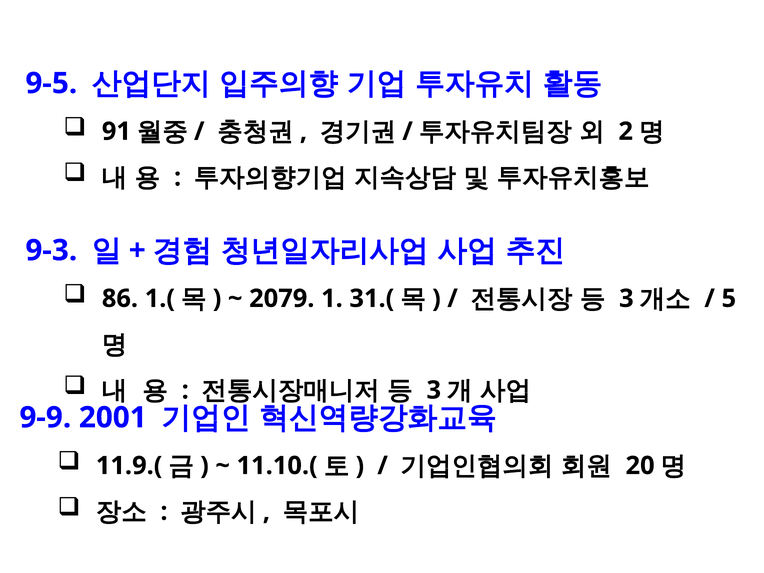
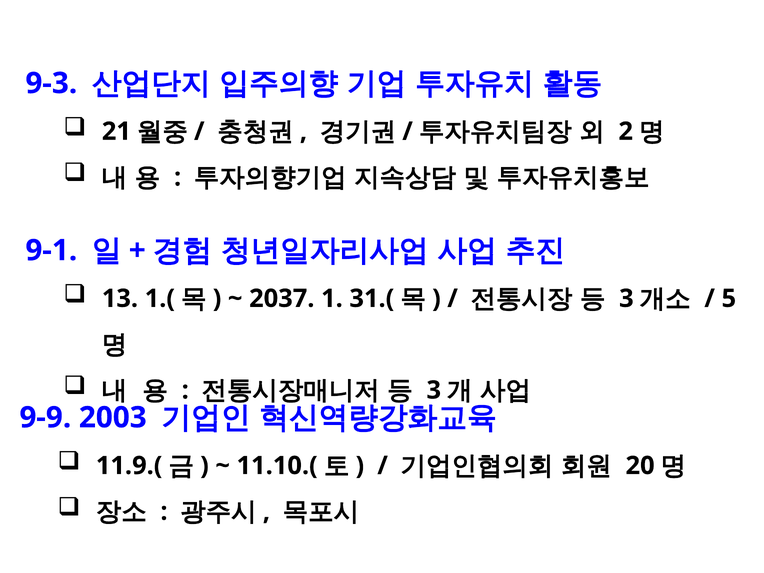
9-5: 9-5 -> 9-3
91: 91 -> 21
9-3: 9-3 -> 9-1
86: 86 -> 13
2079: 2079 -> 2037
2001: 2001 -> 2003
